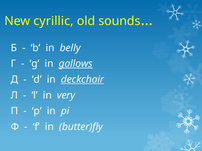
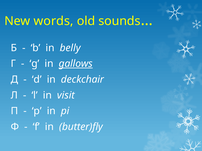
cyrillic: cyrillic -> words
deckchair underline: present -> none
very: very -> visit
